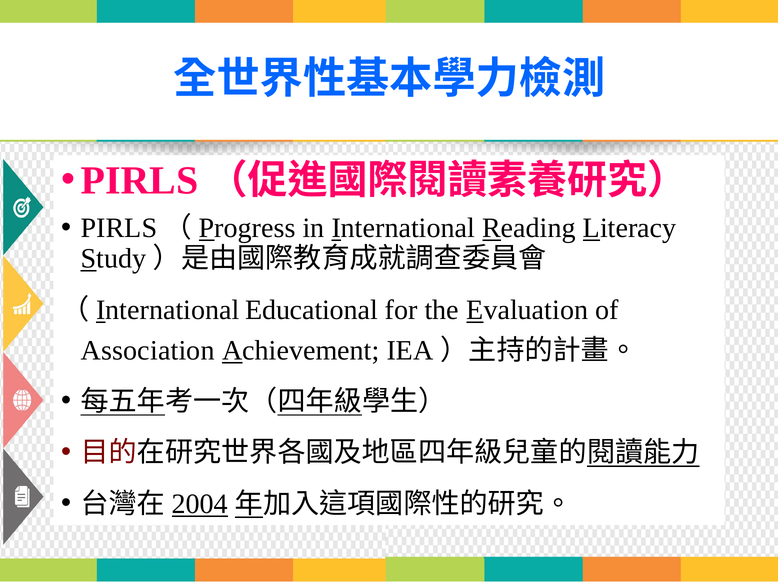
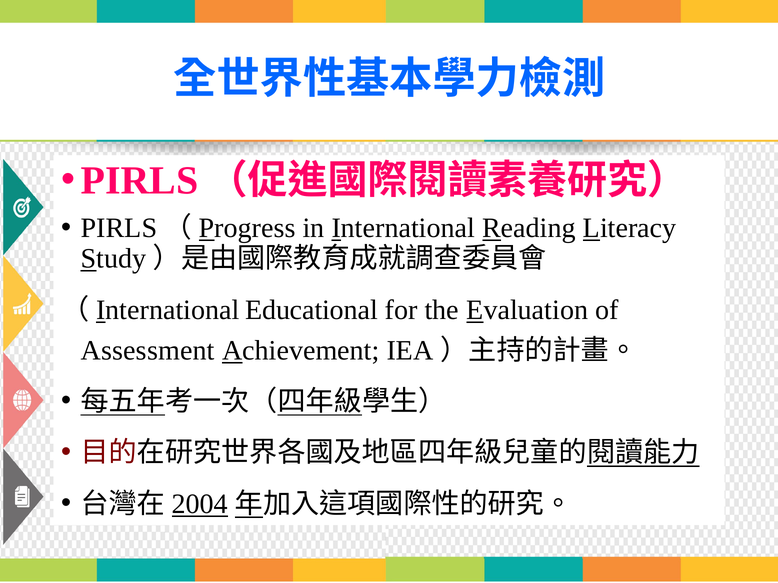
Association: Association -> Assessment
